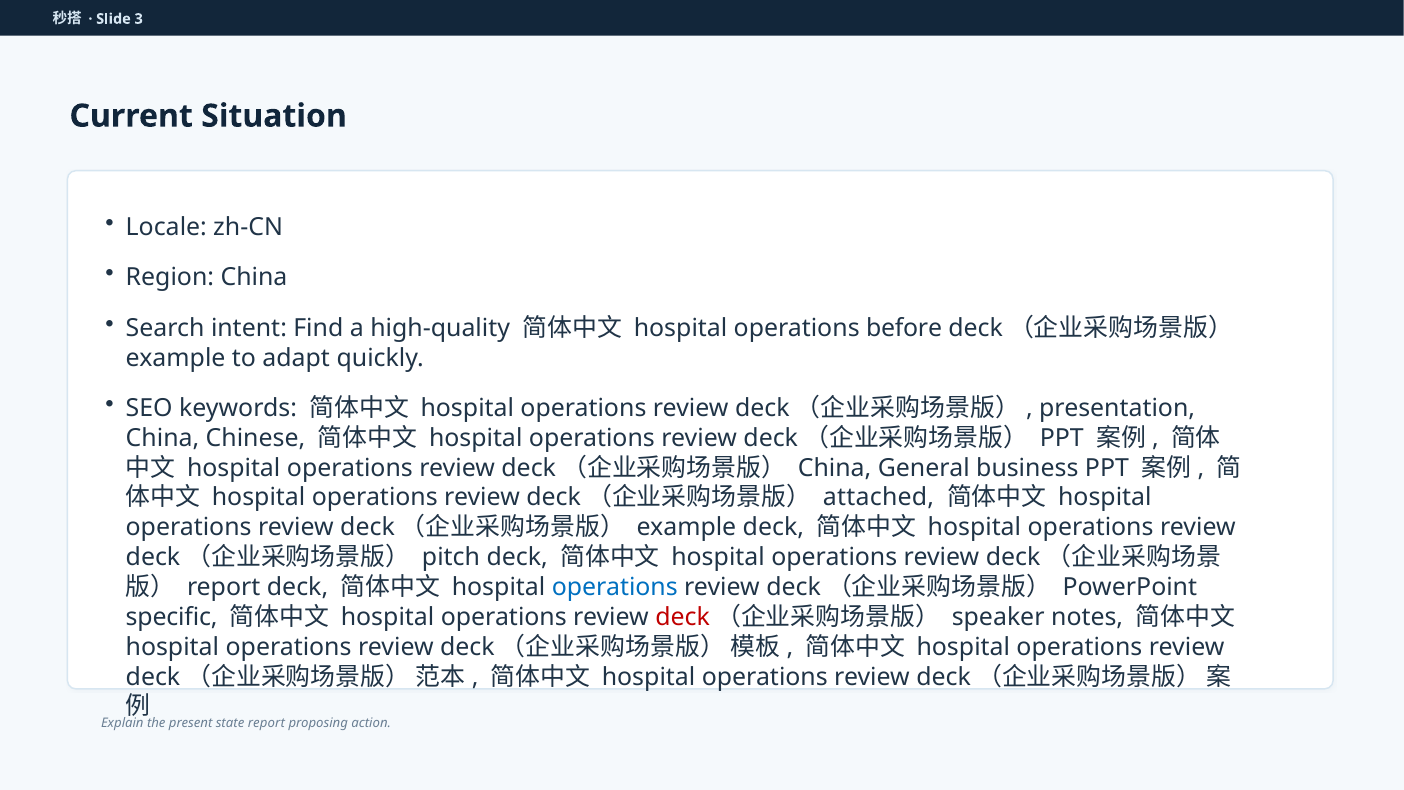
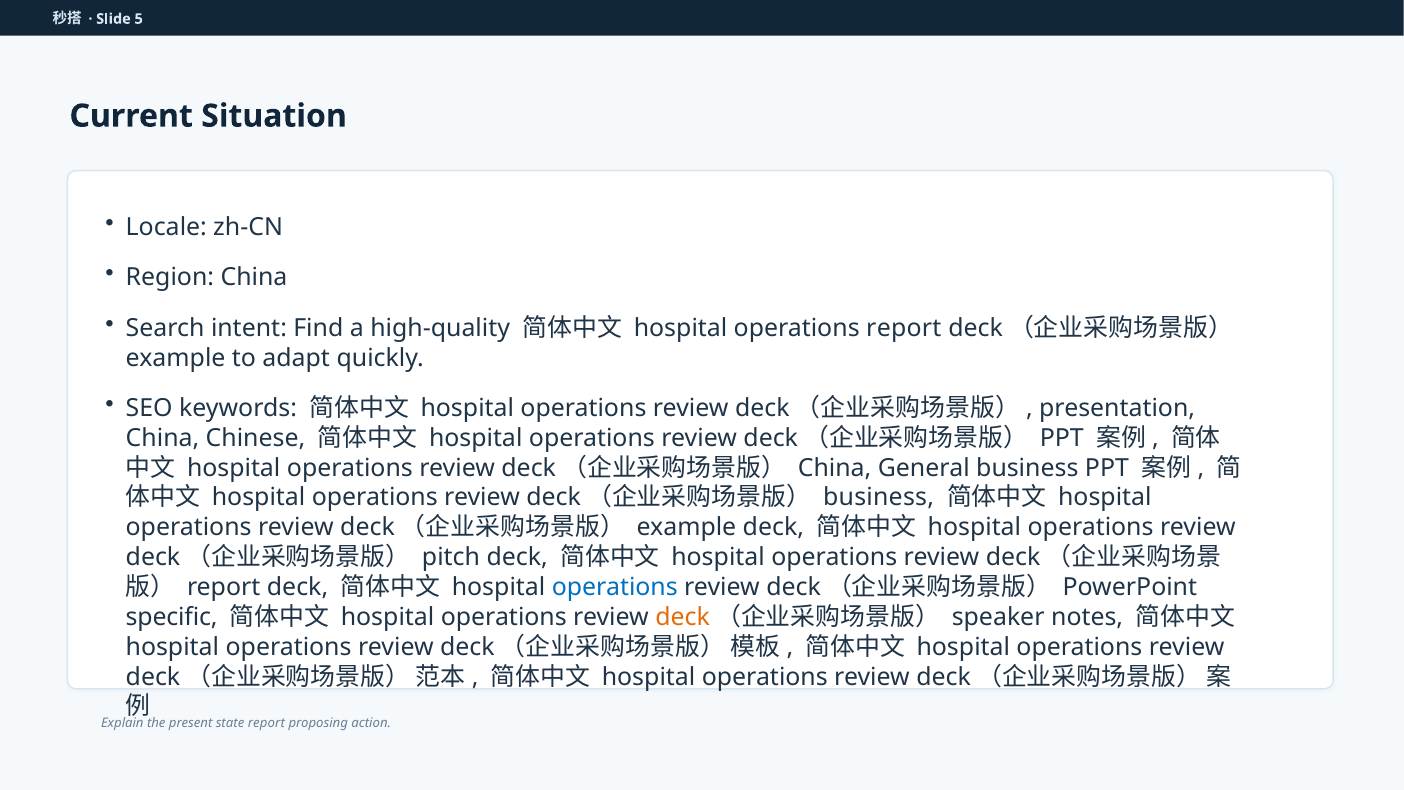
3: 3 -> 5
operations before: before -> report
attached at (879, 498): attached -> business
deck at (683, 617) colour: red -> orange
